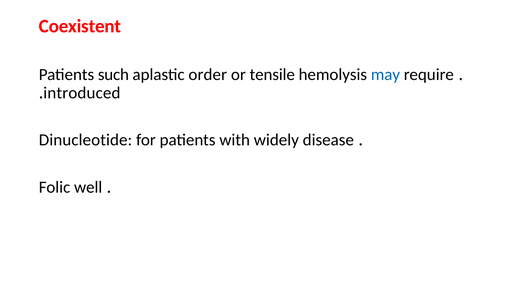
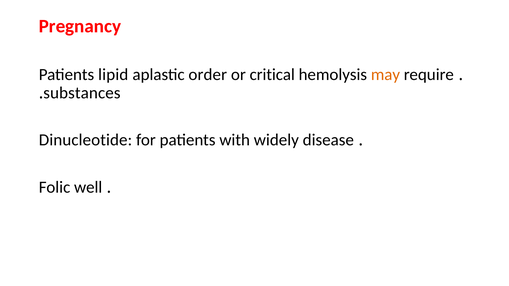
Coexistent: Coexistent -> Pregnancy
such: such -> lipid
tensile: tensile -> critical
may colour: blue -> orange
introduced: introduced -> substances
